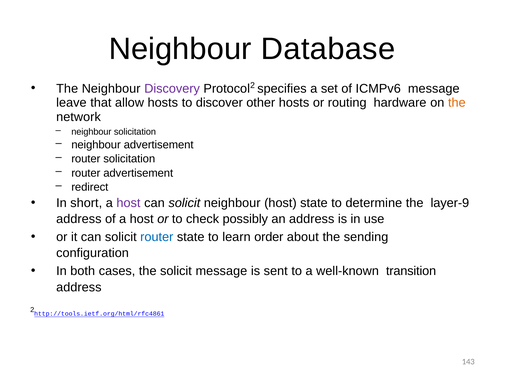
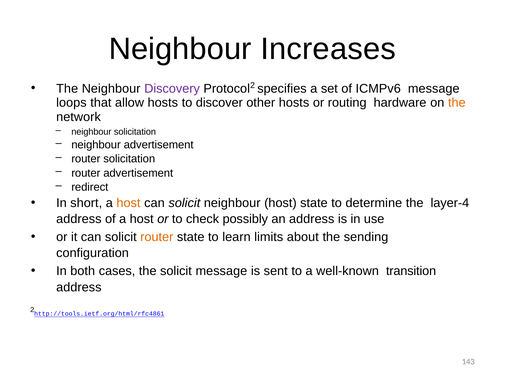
Database: Database -> Increases
leave: leave -> loops
host at (128, 203) colour: purple -> orange
layer-9: layer-9 -> layer-4
router at (157, 237) colour: blue -> orange
order: order -> limits
